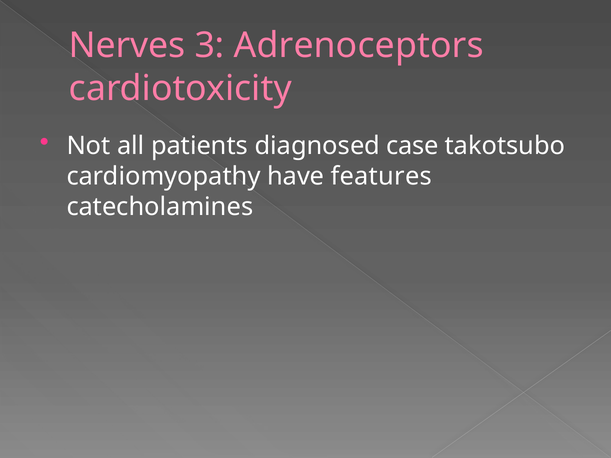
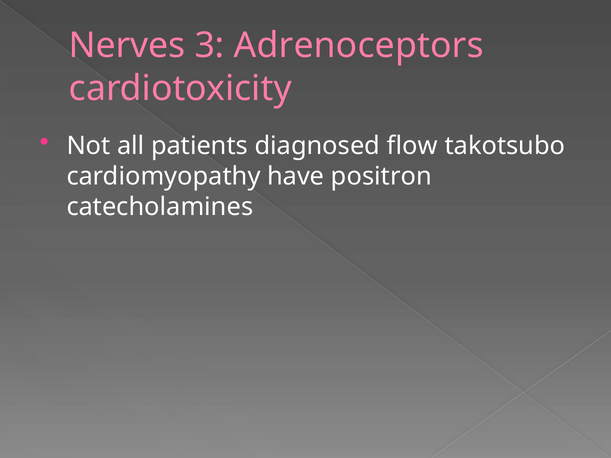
case: case -> flow
features: features -> positron
